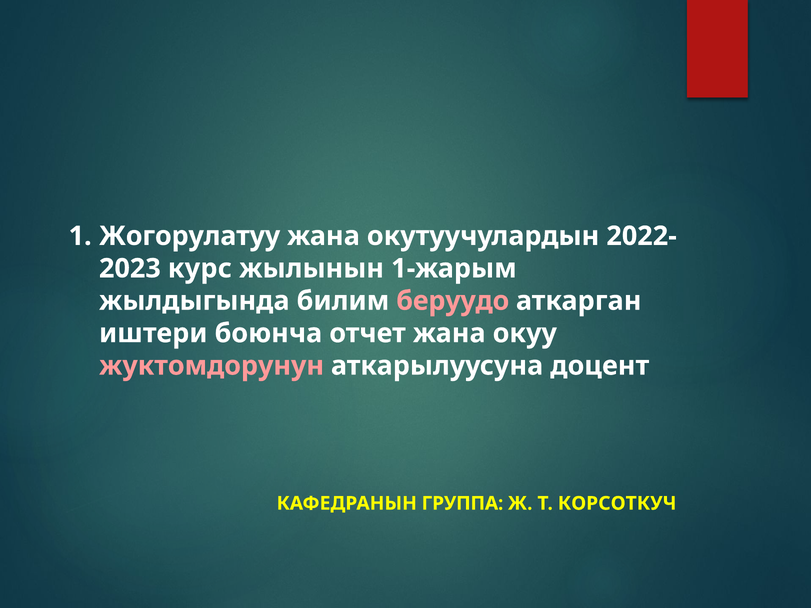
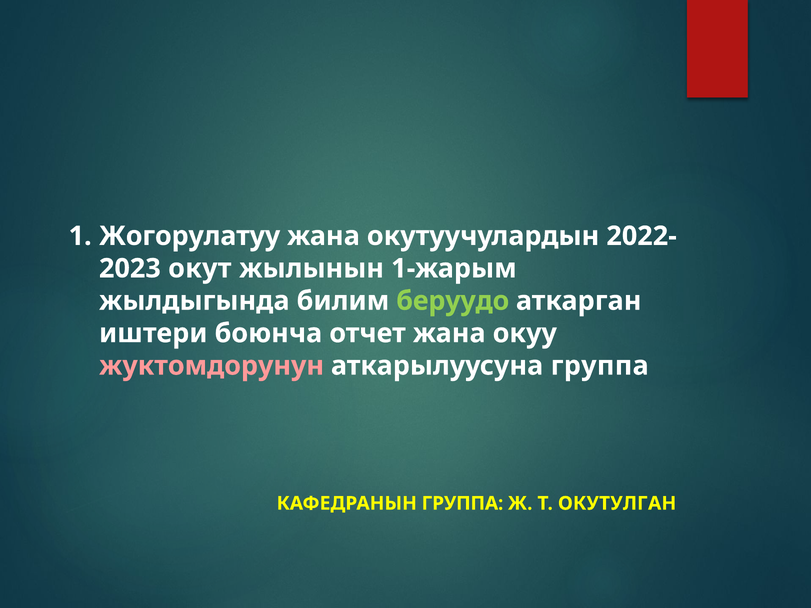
курс: курс -> окут
беруудо colour: pink -> light green
аткарылуусуна доцент: доцент -> группа
КОРСОТКУЧ: КОРСОТКУЧ -> ОКУТУЛГАН
